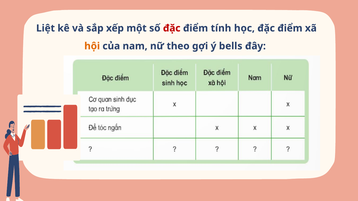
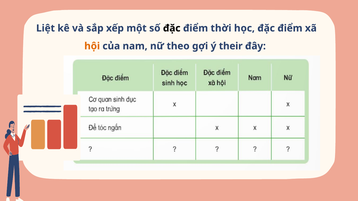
đặc at (172, 28) colour: red -> black
tính: tính -> thời
bells: bells -> their
